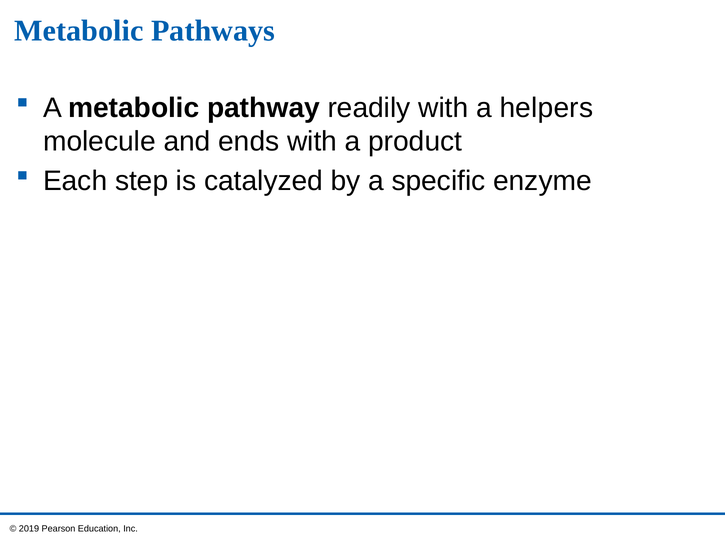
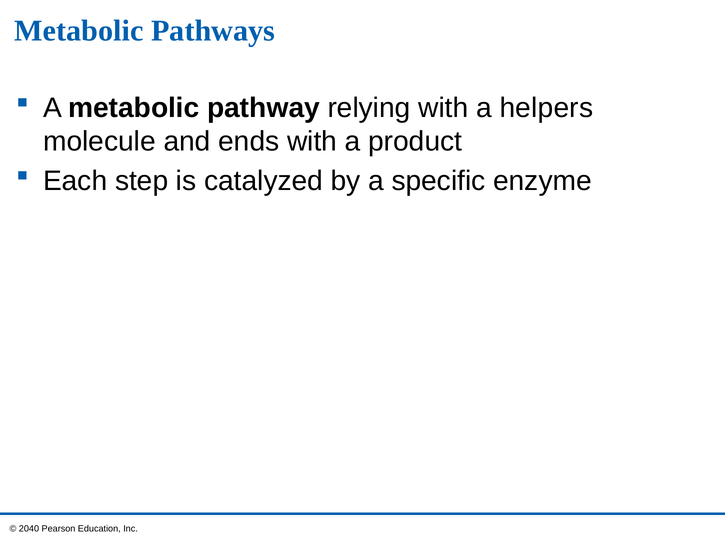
readily: readily -> relying
2019: 2019 -> 2040
